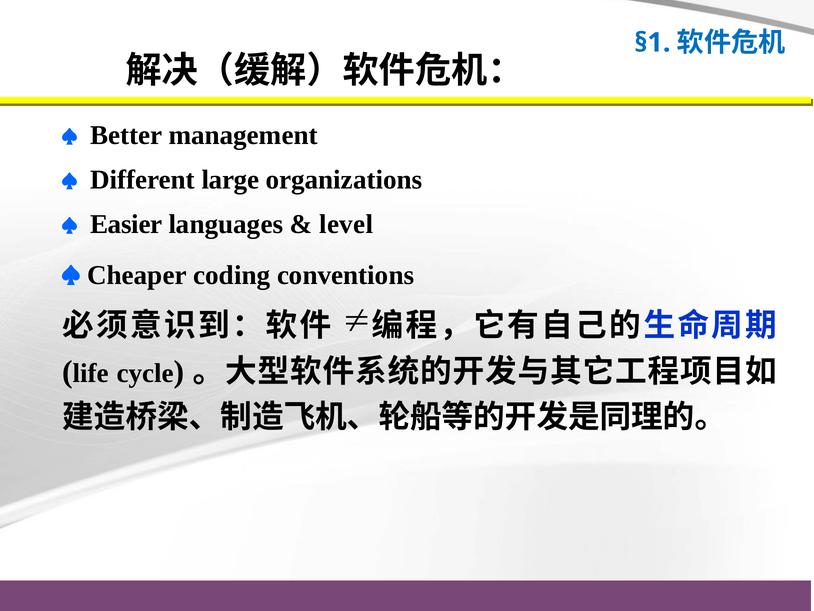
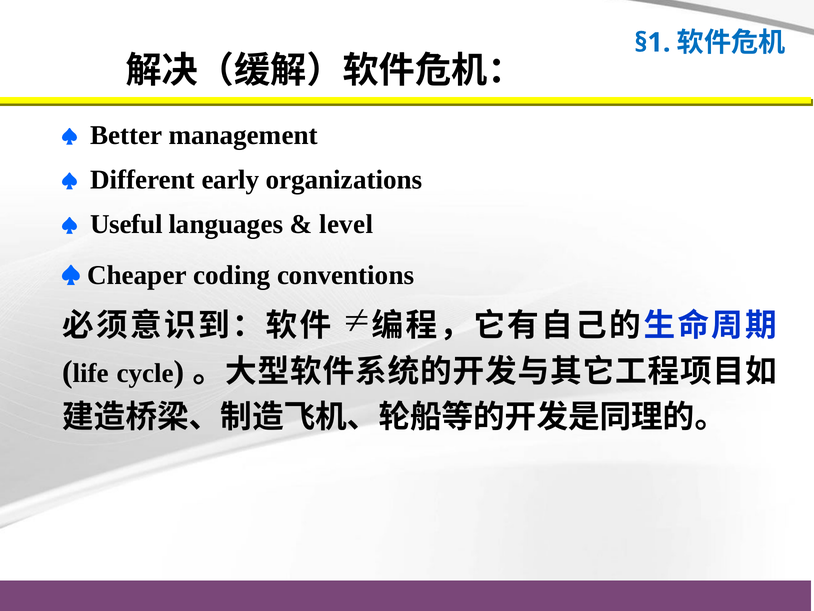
large: large -> early
Easier: Easier -> Useful
